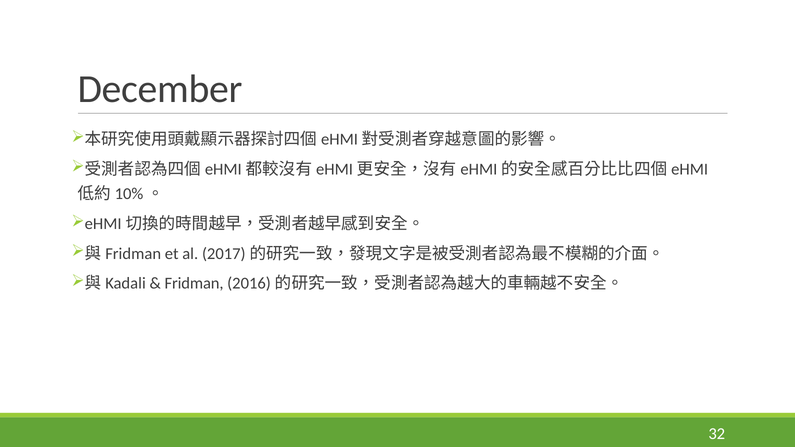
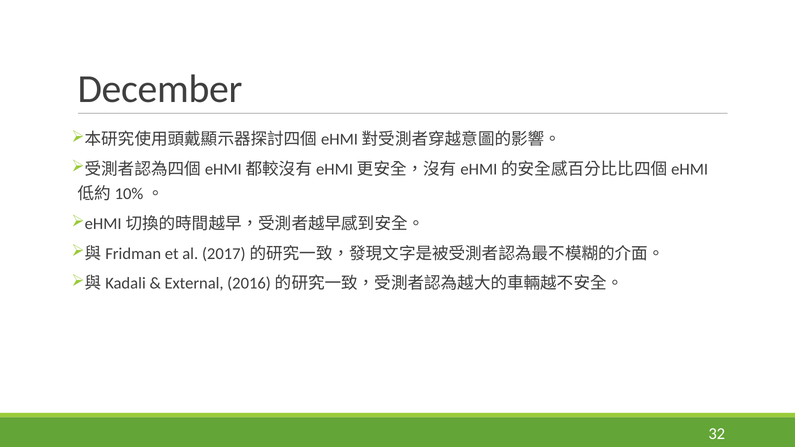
Fridman: Fridman -> External
